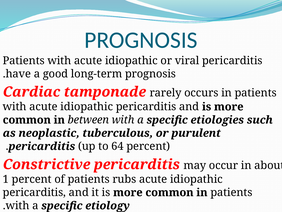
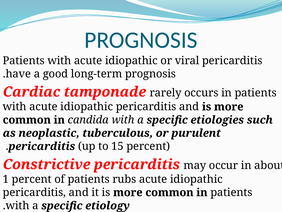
between: between -> candida
64: 64 -> 15
